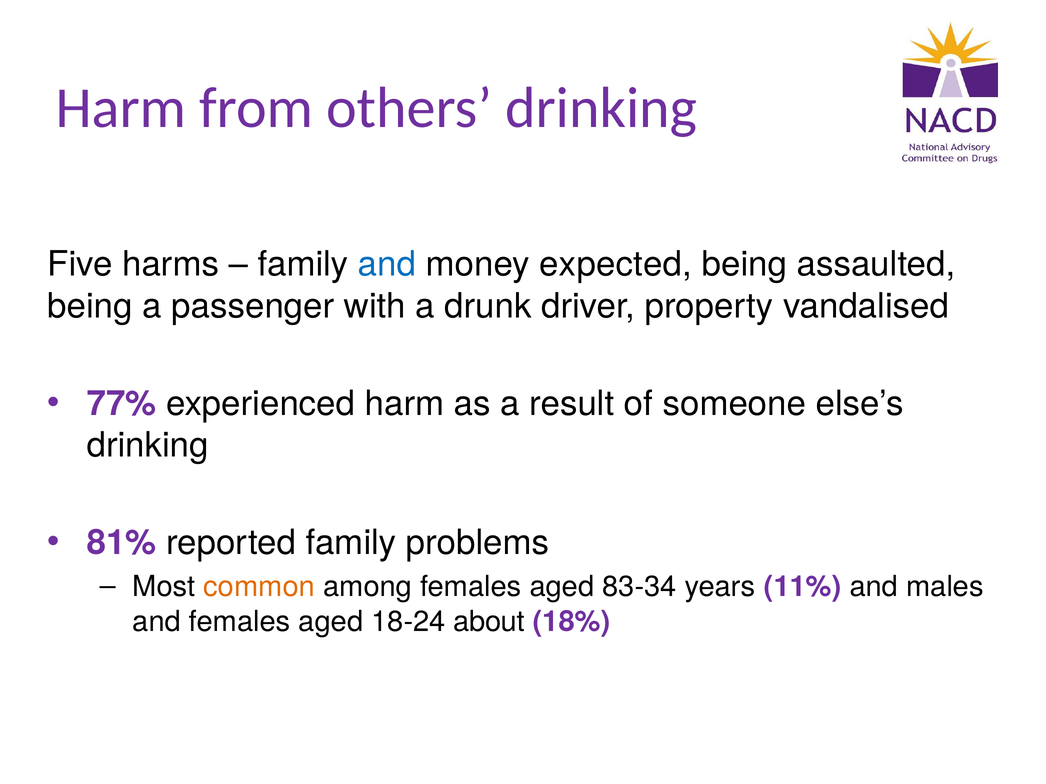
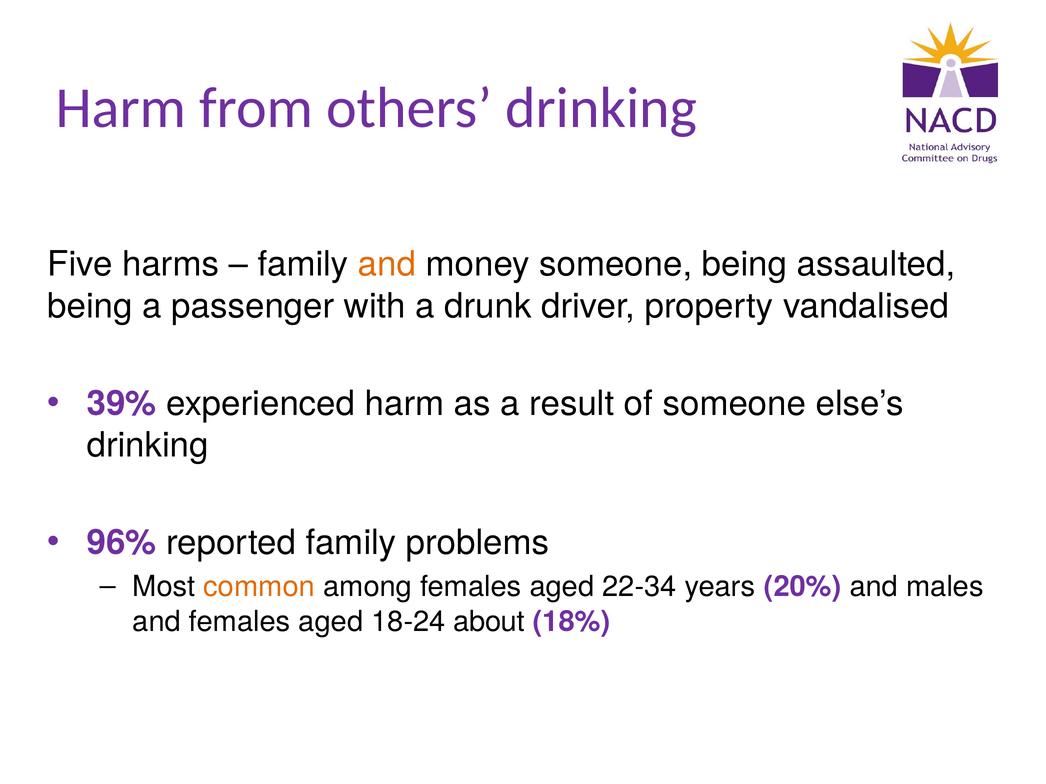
and at (387, 264) colour: blue -> orange
money expected: expected -> someone
77%: 77% -> 39%
81%: 81% -> 96%
83-34: 83-34 -> 22-34
11%: 11% -> 20%
